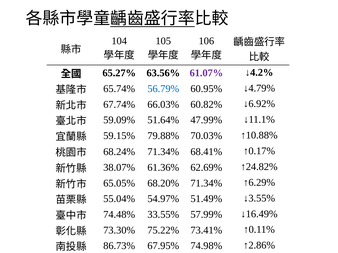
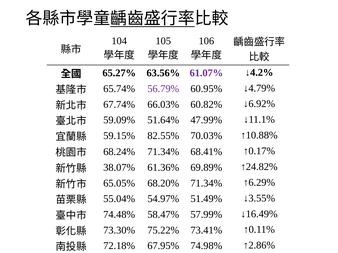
56.79% colour: blue -> purple
79.88%: 79.88% -> 82.55%
62.69%: 62.69% -> 69.89%
33.55%: 33.55% -> 58.47%
86.73%: 86.73% -> 72.18%
